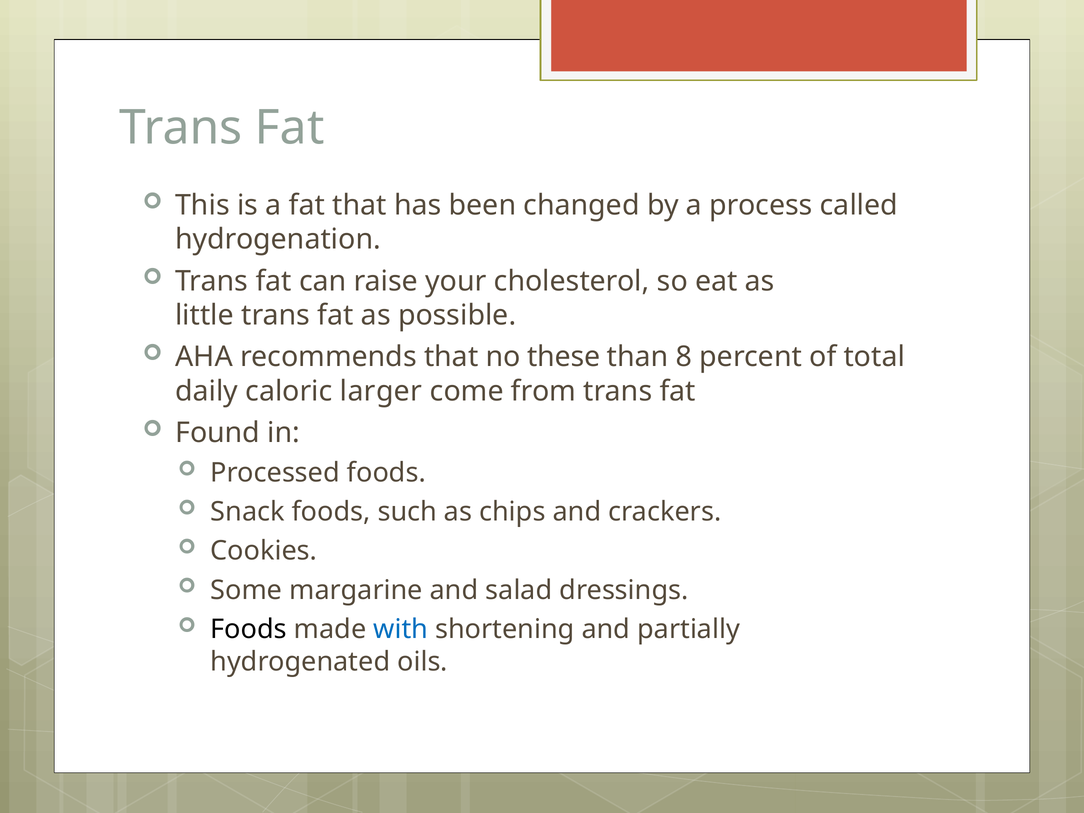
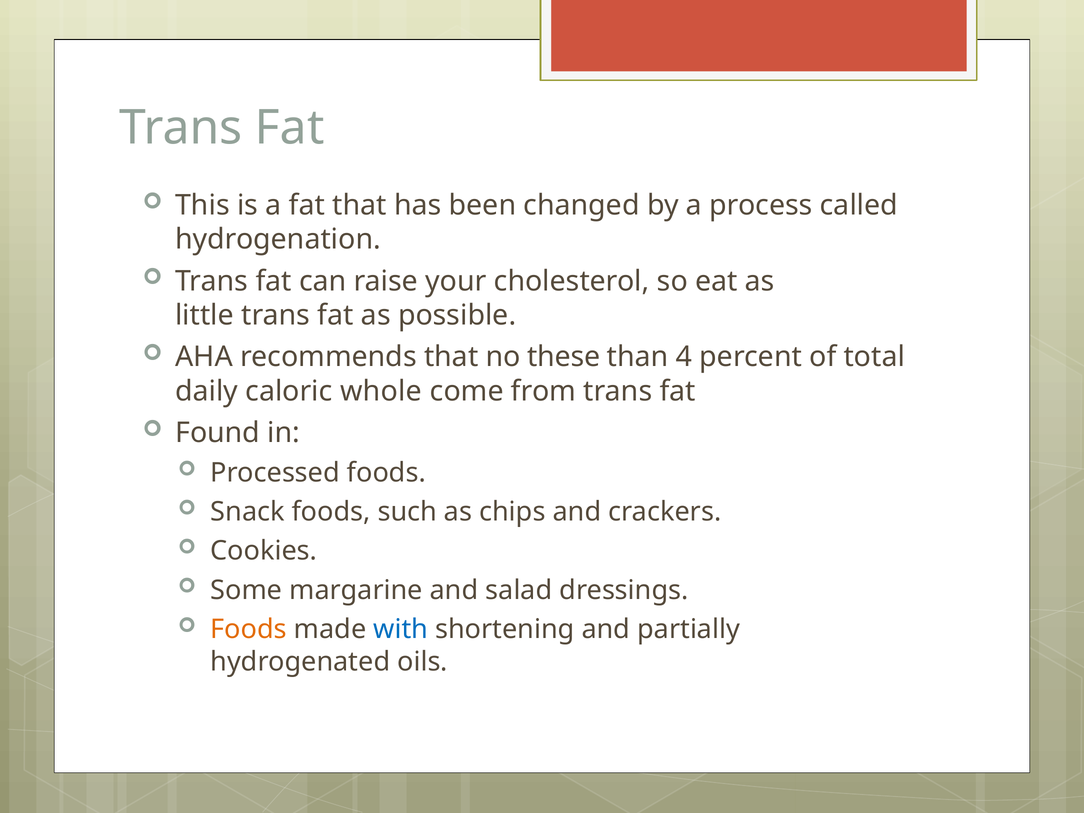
8: 8 -> 4
larger: larger -> whole
Foods at (249, 629) colour: black -> orange
